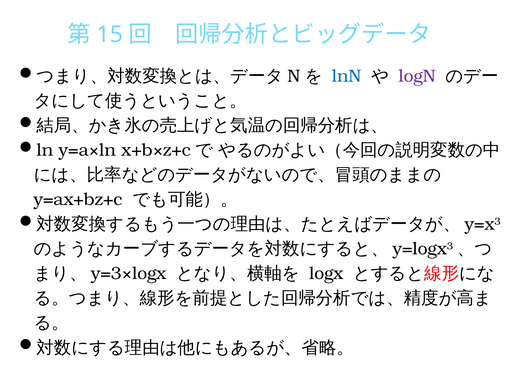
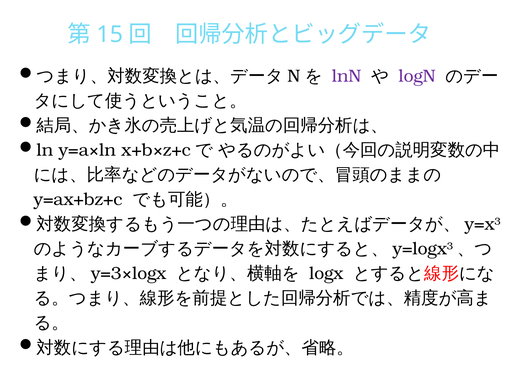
lnN colour: blue -> purple
